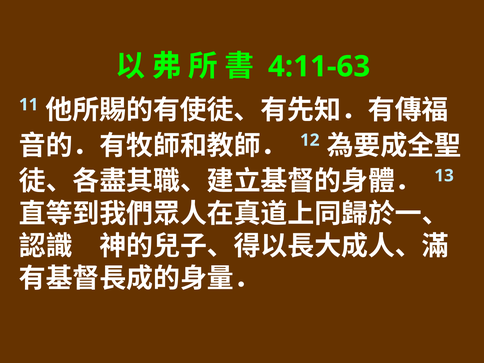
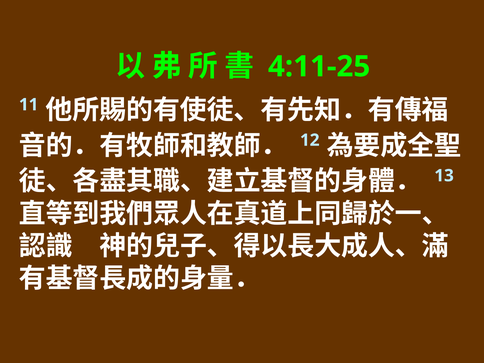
4:11-63: 4:11-63 -> 4:11-25
